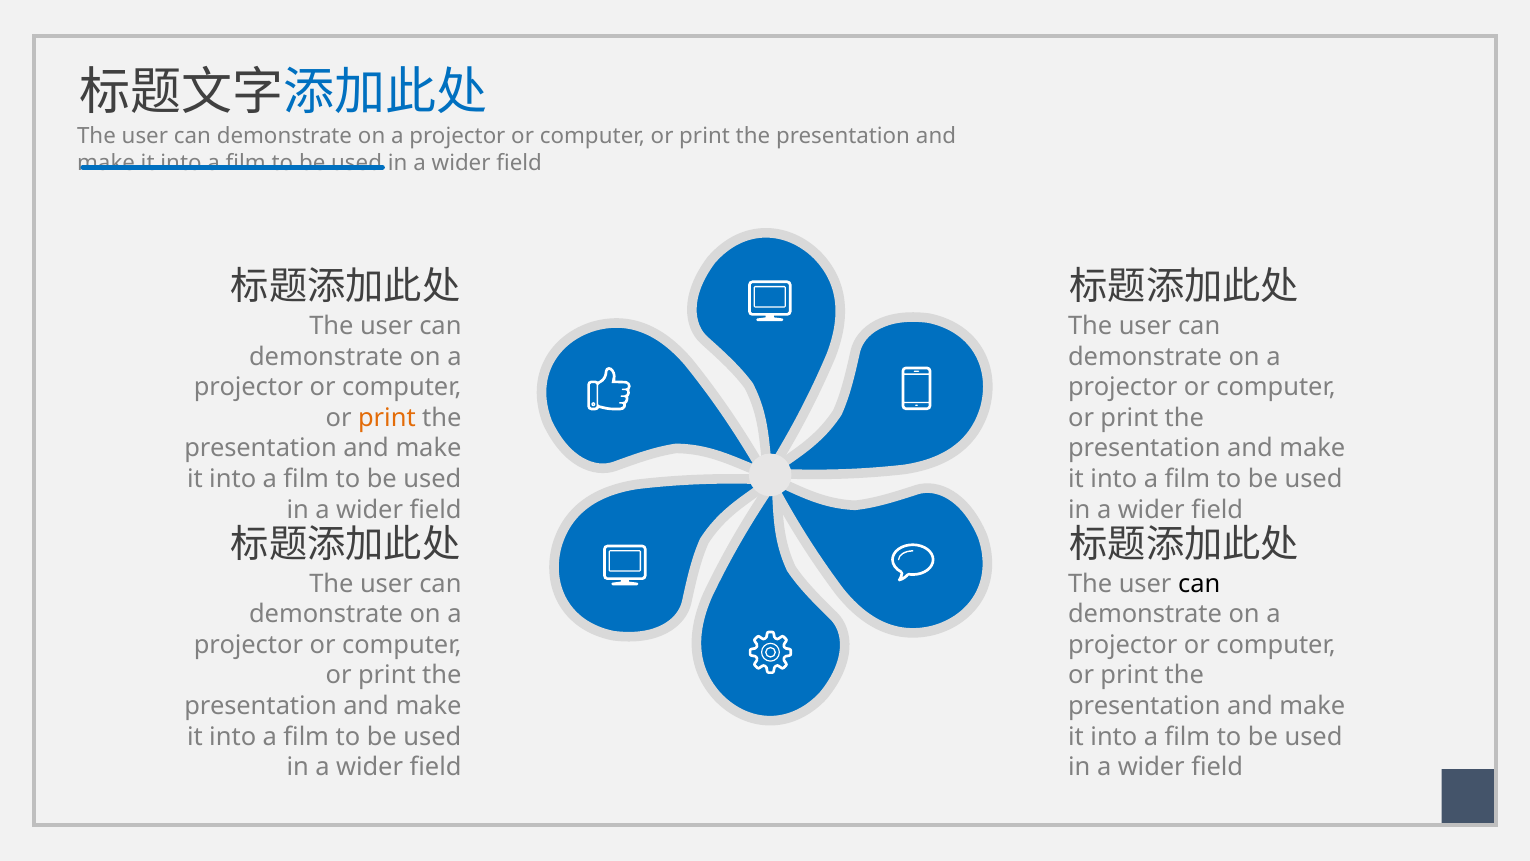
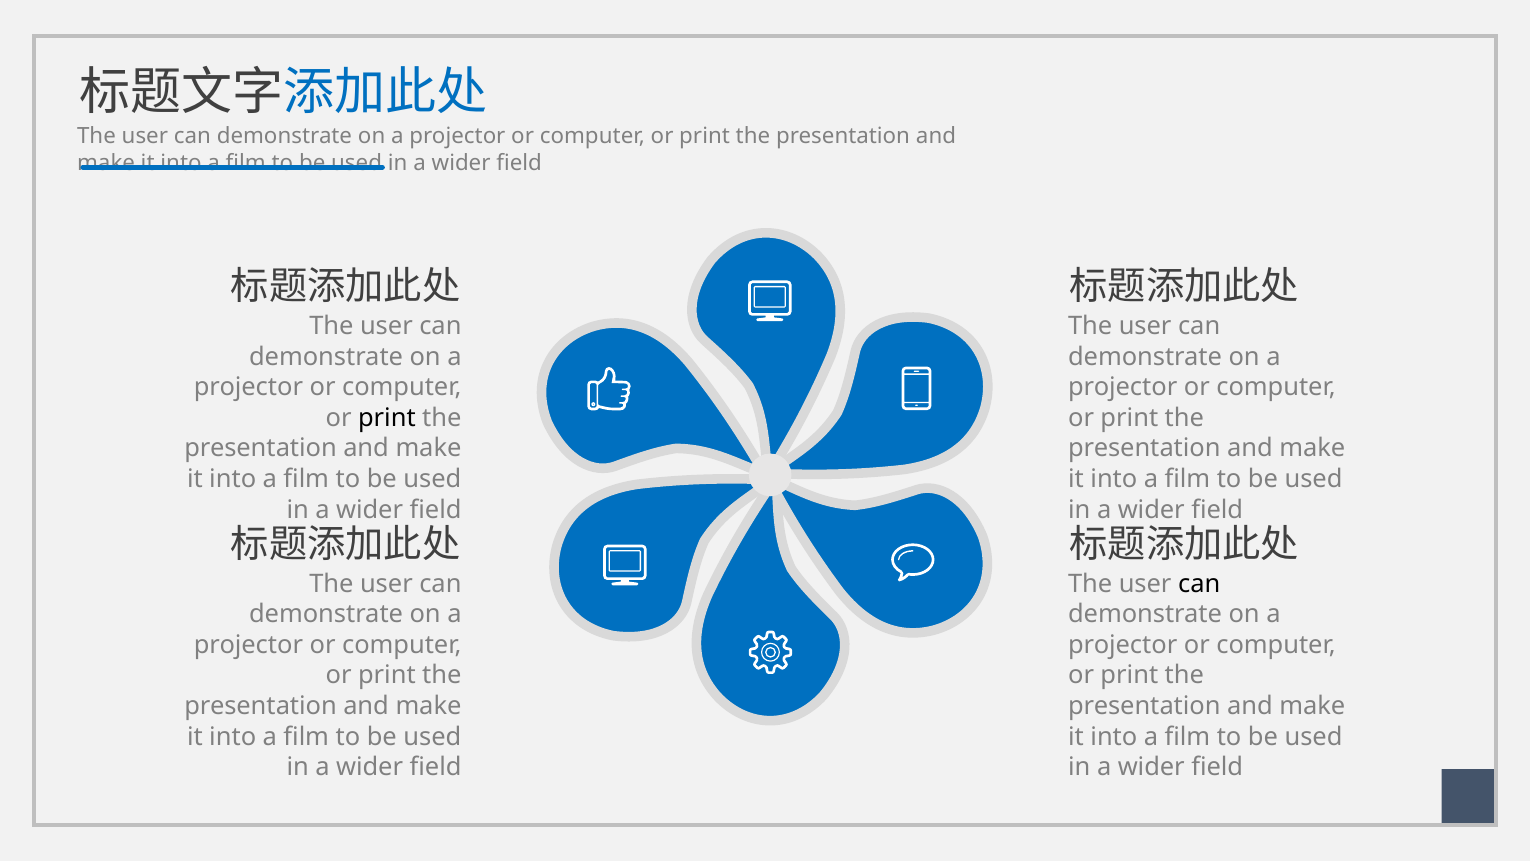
print at (387, 418) colour: orange -> black
